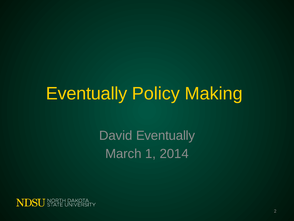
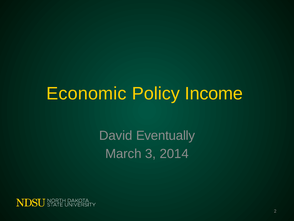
Eventually at (87, 93): Eventually -> Economic
Making: Making -> Income
1: 1 -> 3
